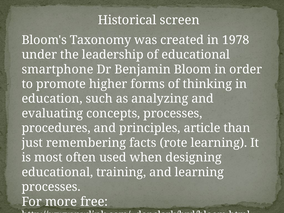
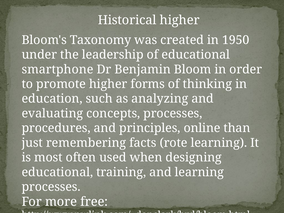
Historical screen: screen -> higher
1978: 1978 -> 1950
article: article -> online
